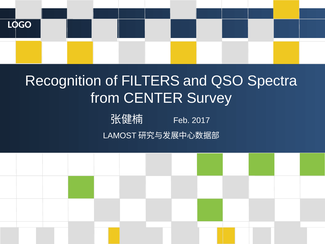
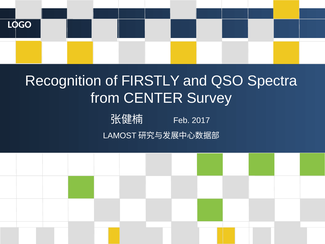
FILTERS: FILTERS -> FIRSTLY
